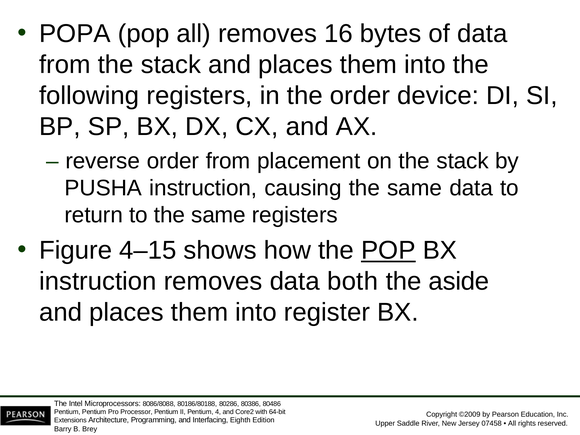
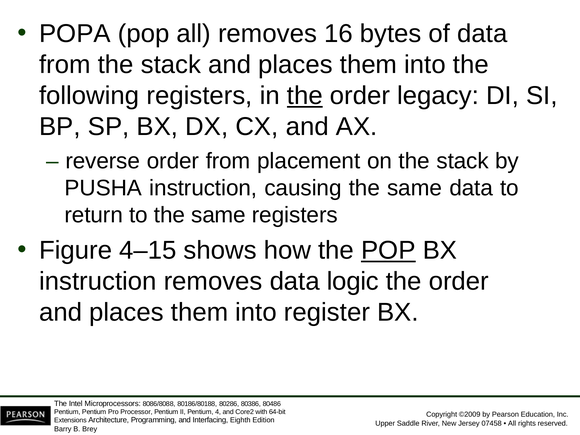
the at (305, 96) underline: none -> present
device: device -> legacy
both: both -> logic
aside at (459, 281): aside -> order
